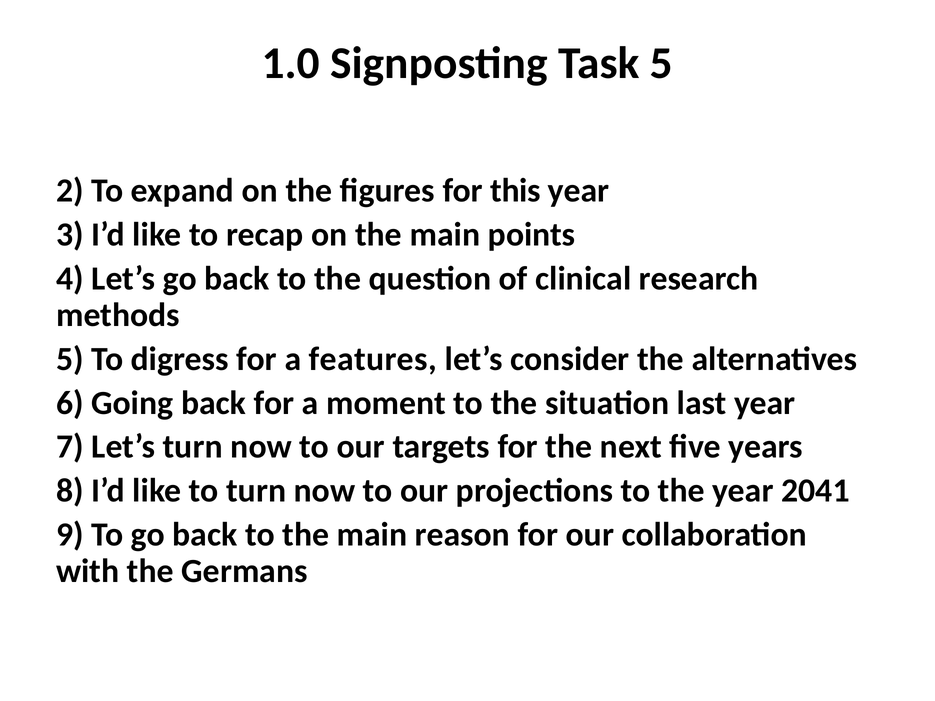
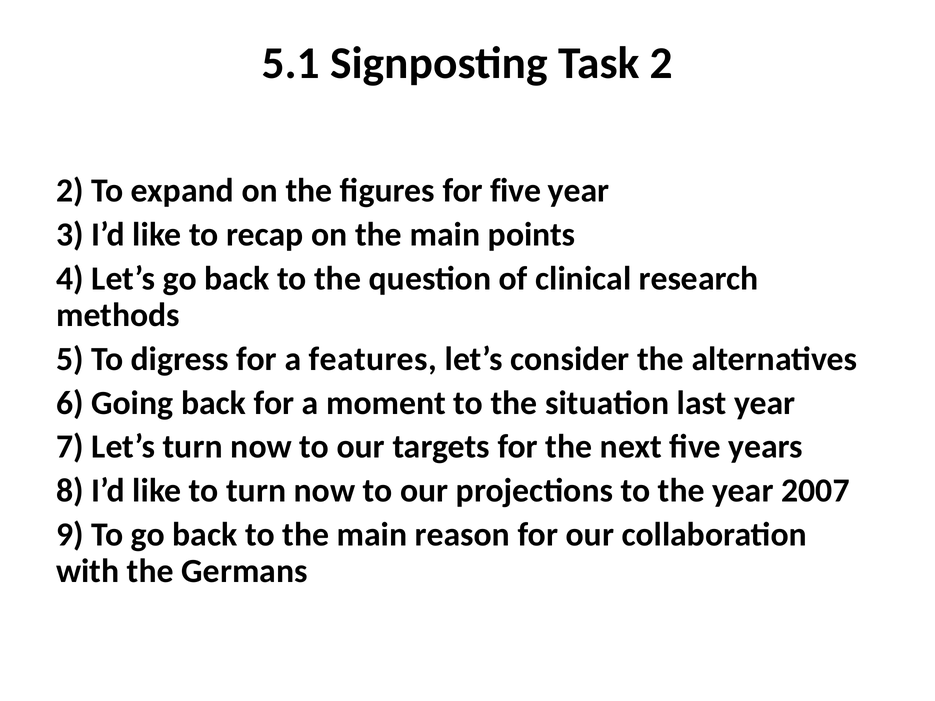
1.0: 1.0 -> 5.1
Task 5: 5 -> 2
for this: this -> five
2041: 2041 -> 2007
